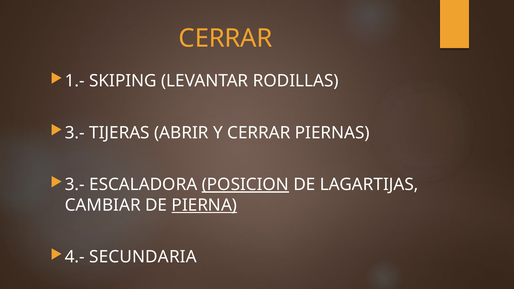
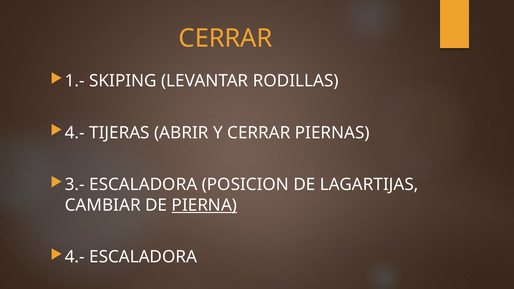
3.- at (75, 133): 3.- -> 4.-
POSICION underline: present -> none
4.- SECUNDARIA: SECUNDARIA -> ESCALADORA
